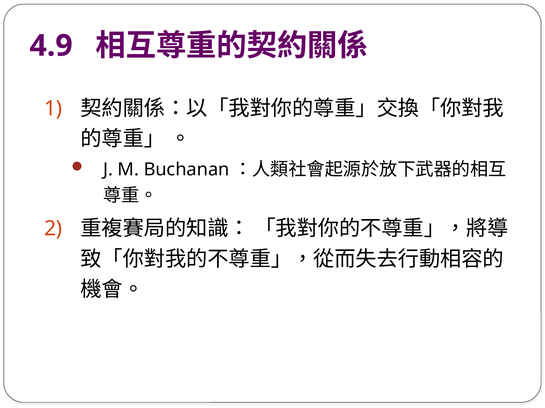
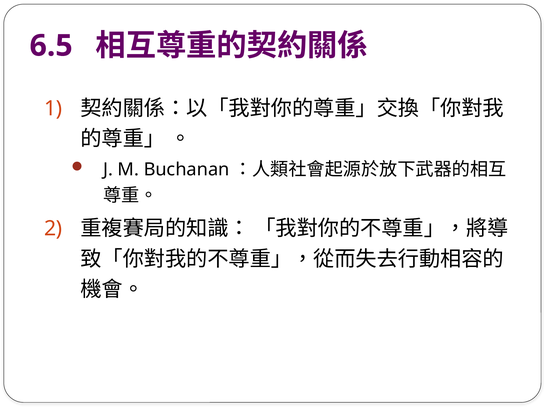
4.9: 4.9 -> 6.5
